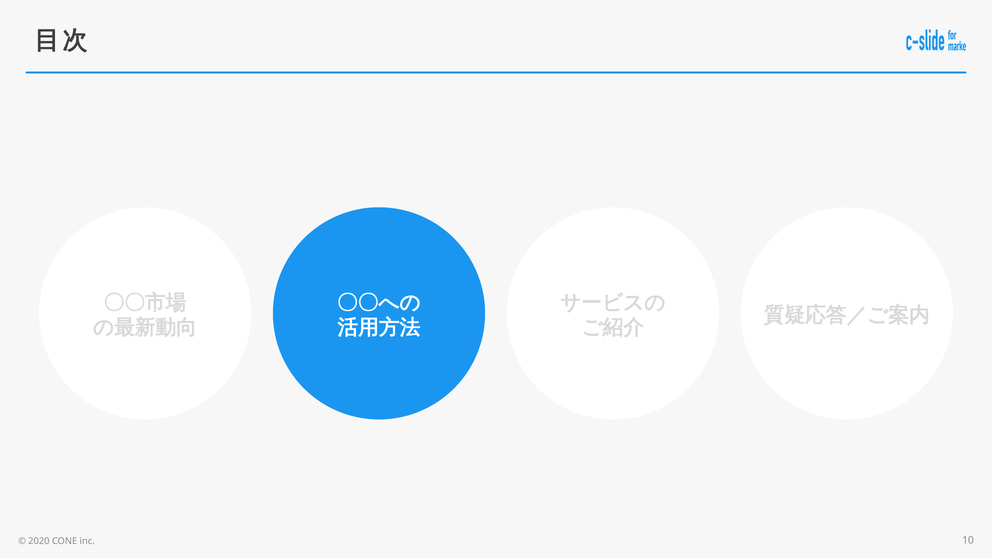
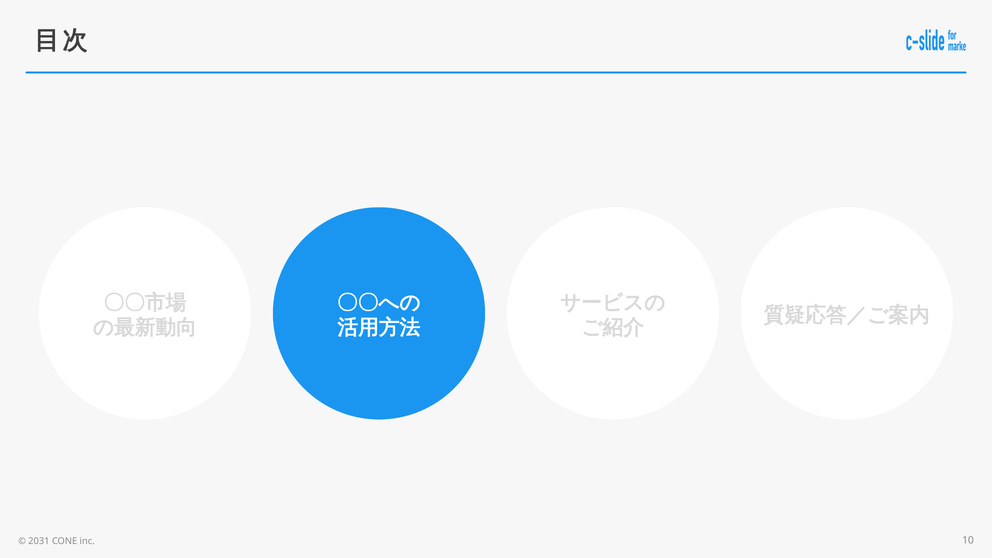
2020: 2020 -> 2031
